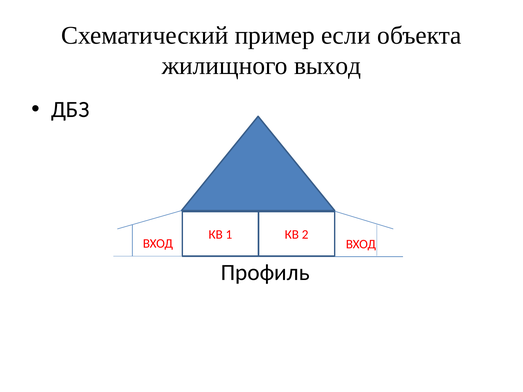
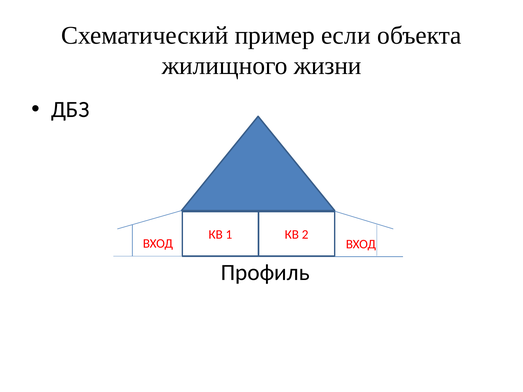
выход: выход -> жизни
